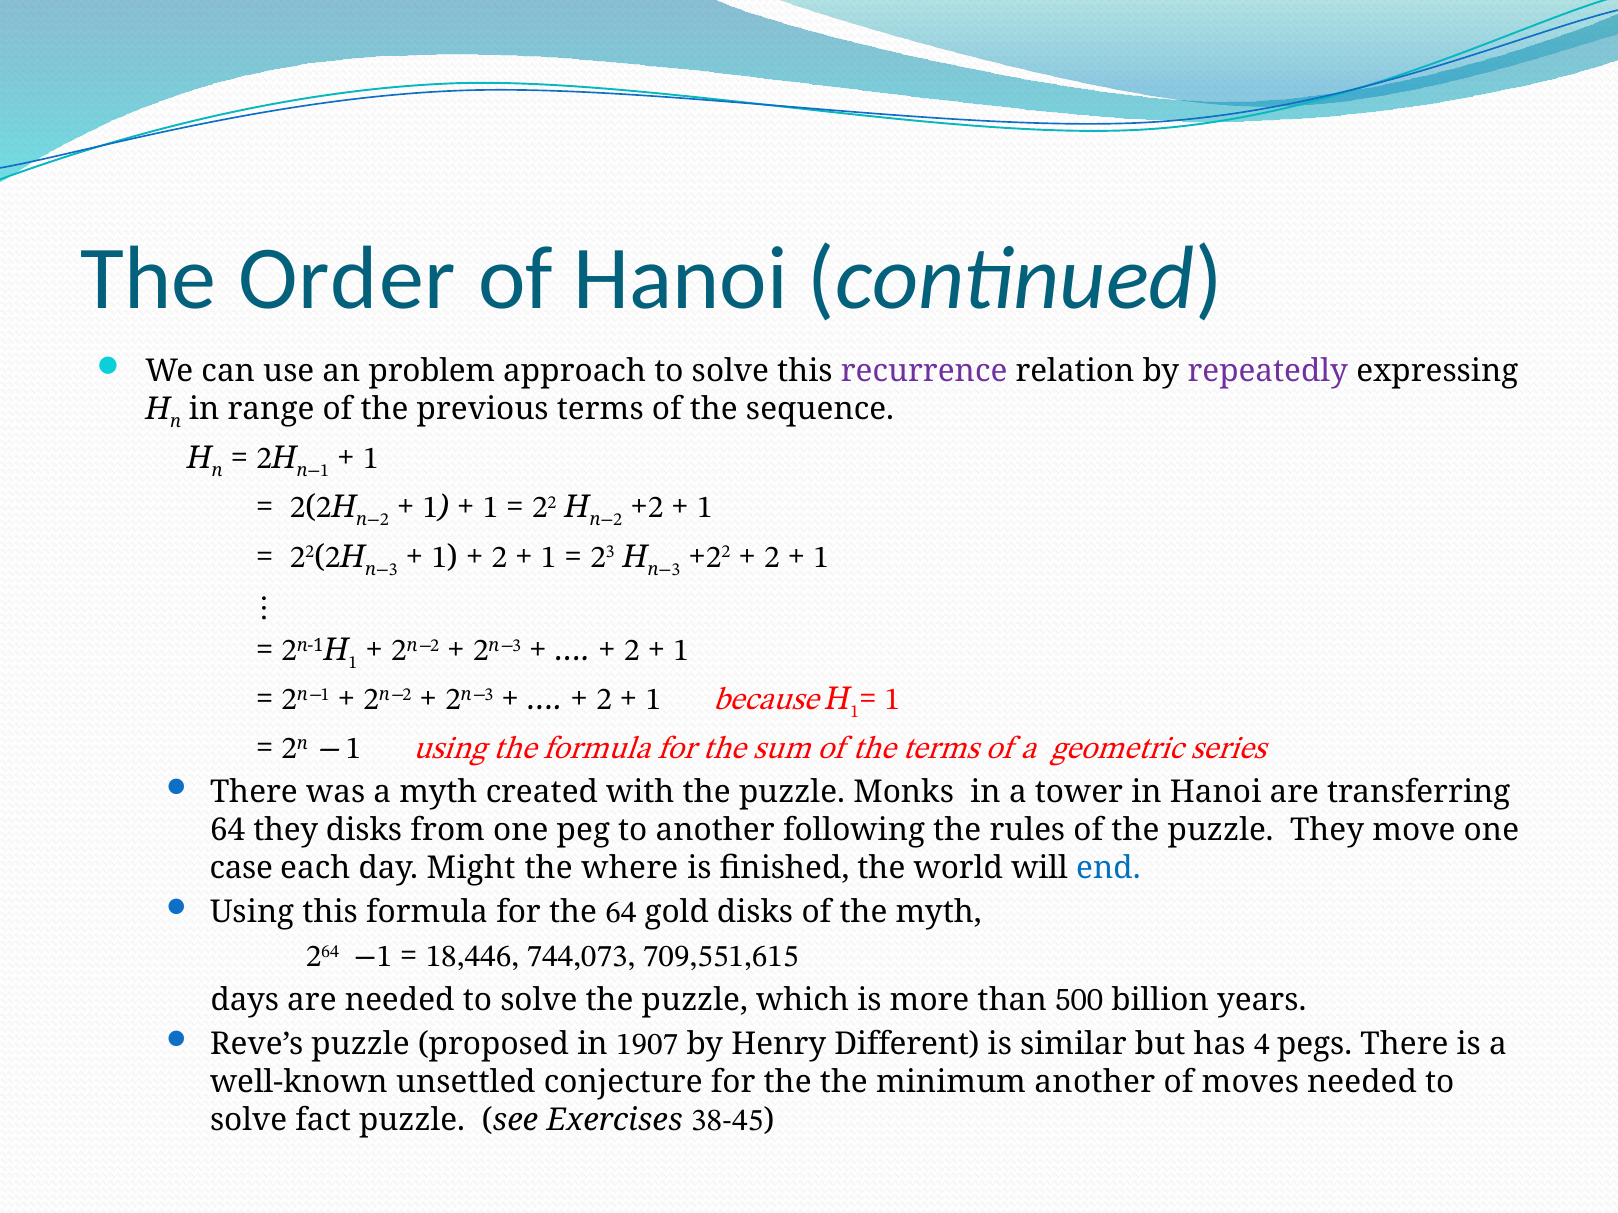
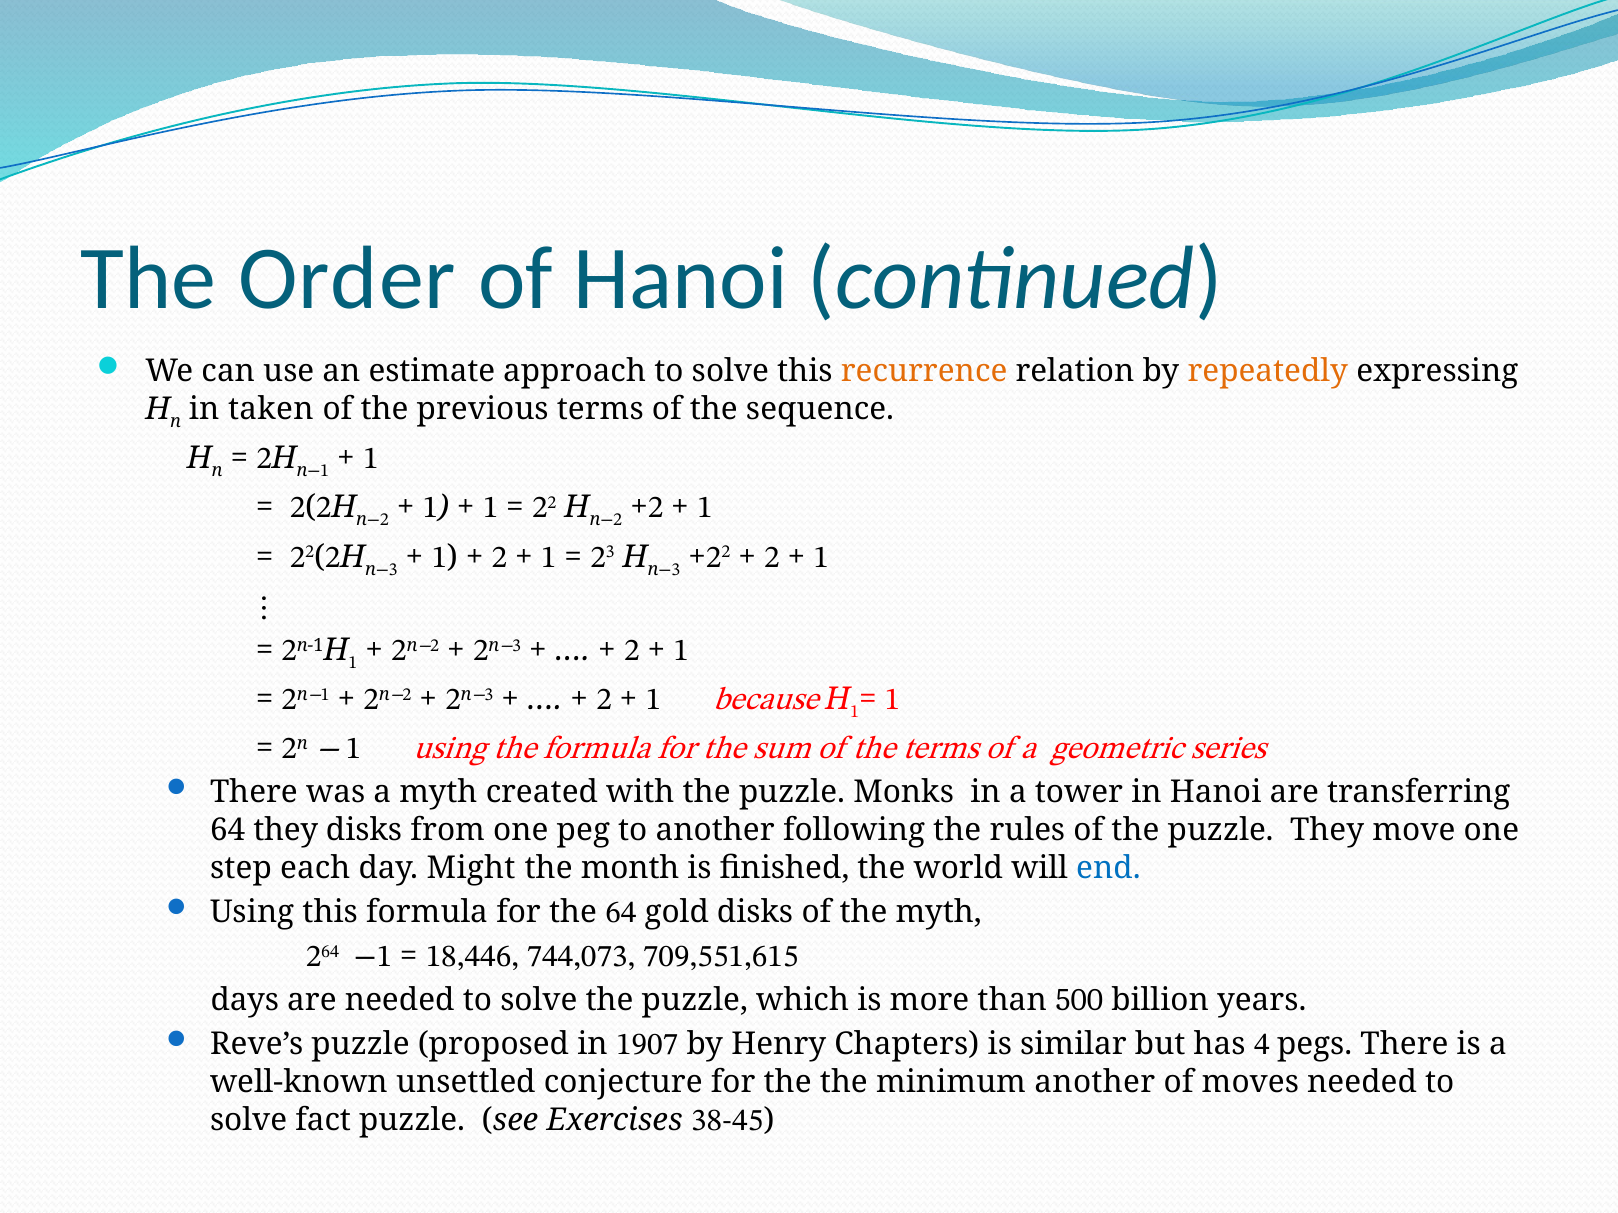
problem: problem -> estimate
recurrence colour: purple -> orange
repeatedly colour: purple -> orange
range: range -> taken
case: case -> step
where: where -> month
Different: Different -> Chapters
